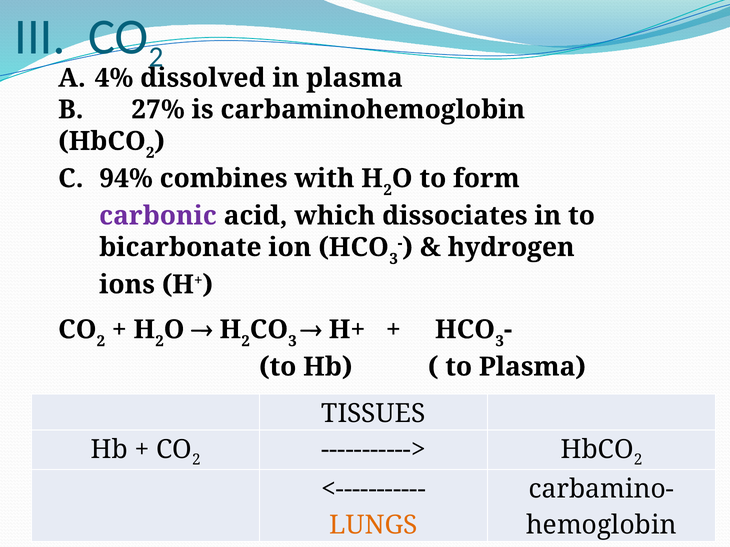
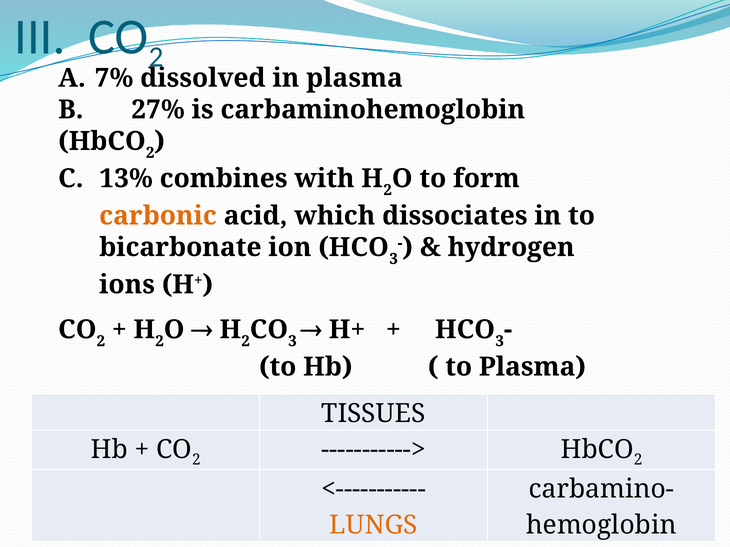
4%: 4% -> 7%
94%: 94% -> 13%
carbonic colour: purple -> orange
